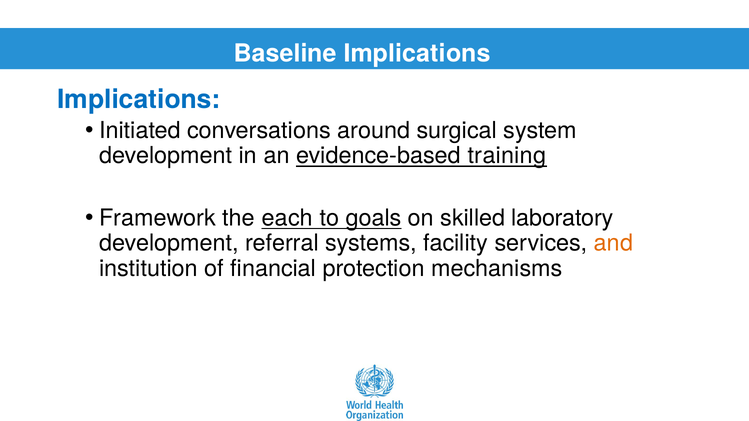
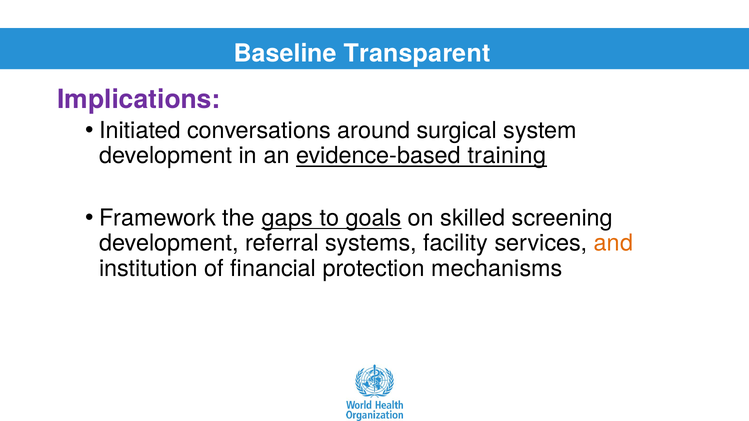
Baseline Implications: Implications -> Transparent
Implications at (139, 100) colour: blue -> purple
each: each -> gaps
laboratory: laboratory -> screening
